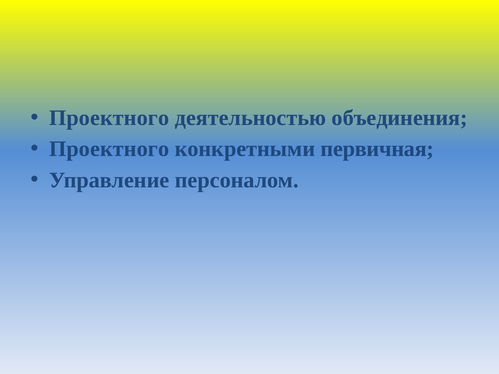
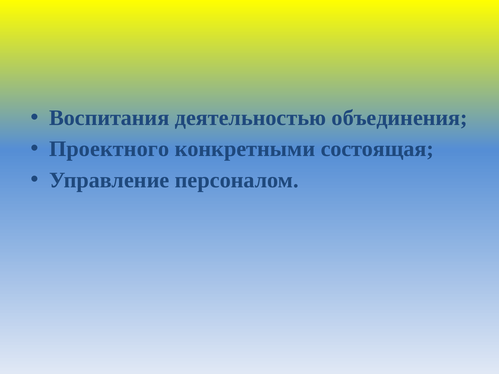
Проектного at (109, 118): Проектного -> Воспитания
первичная: первичная -> состоящая
